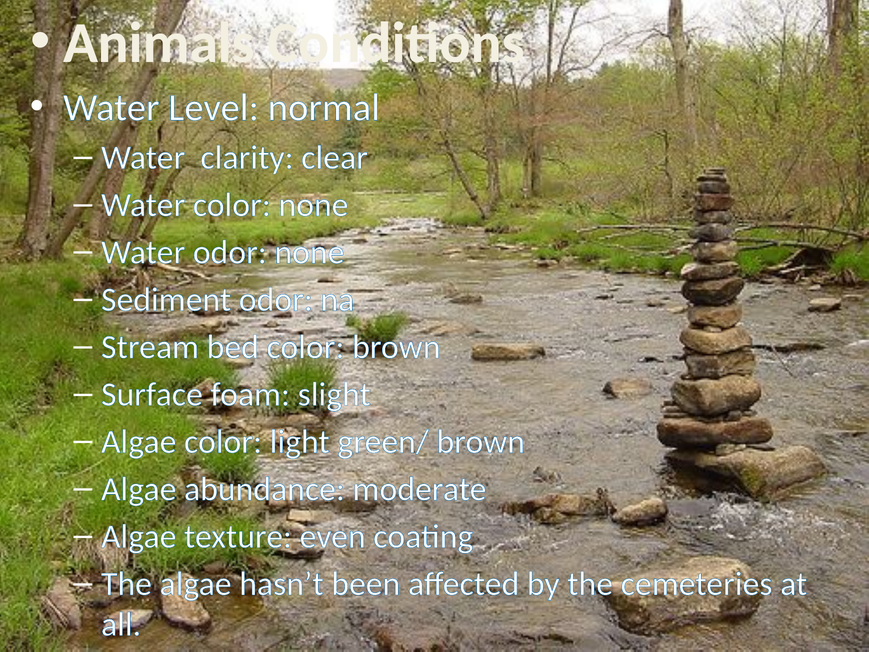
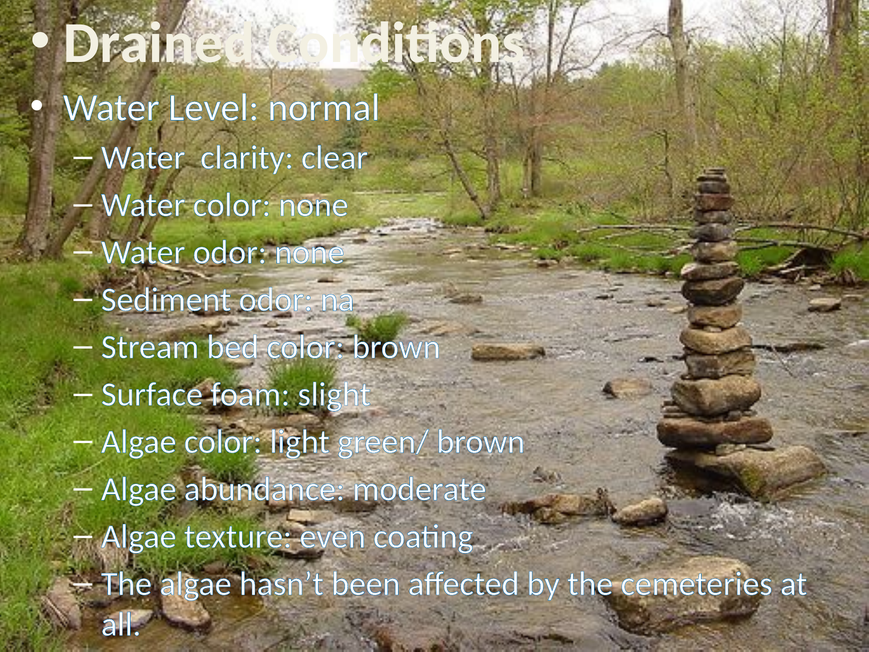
Animals: Animals -> Drained
